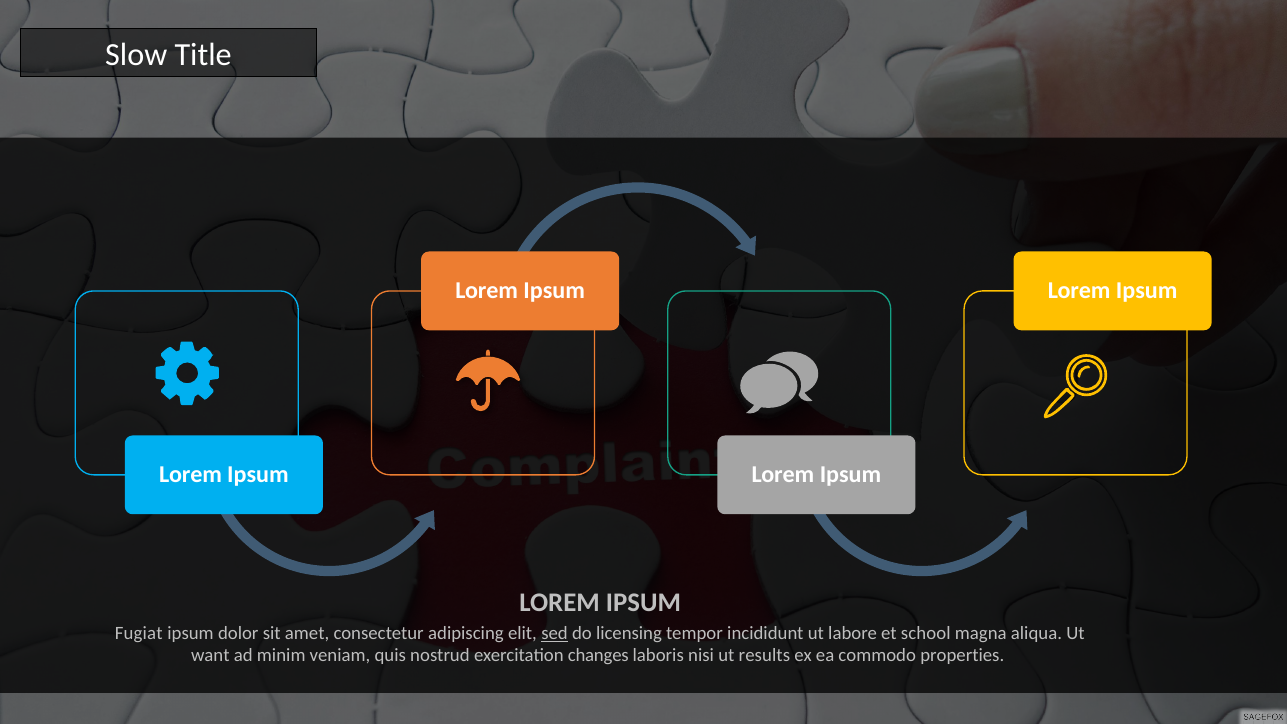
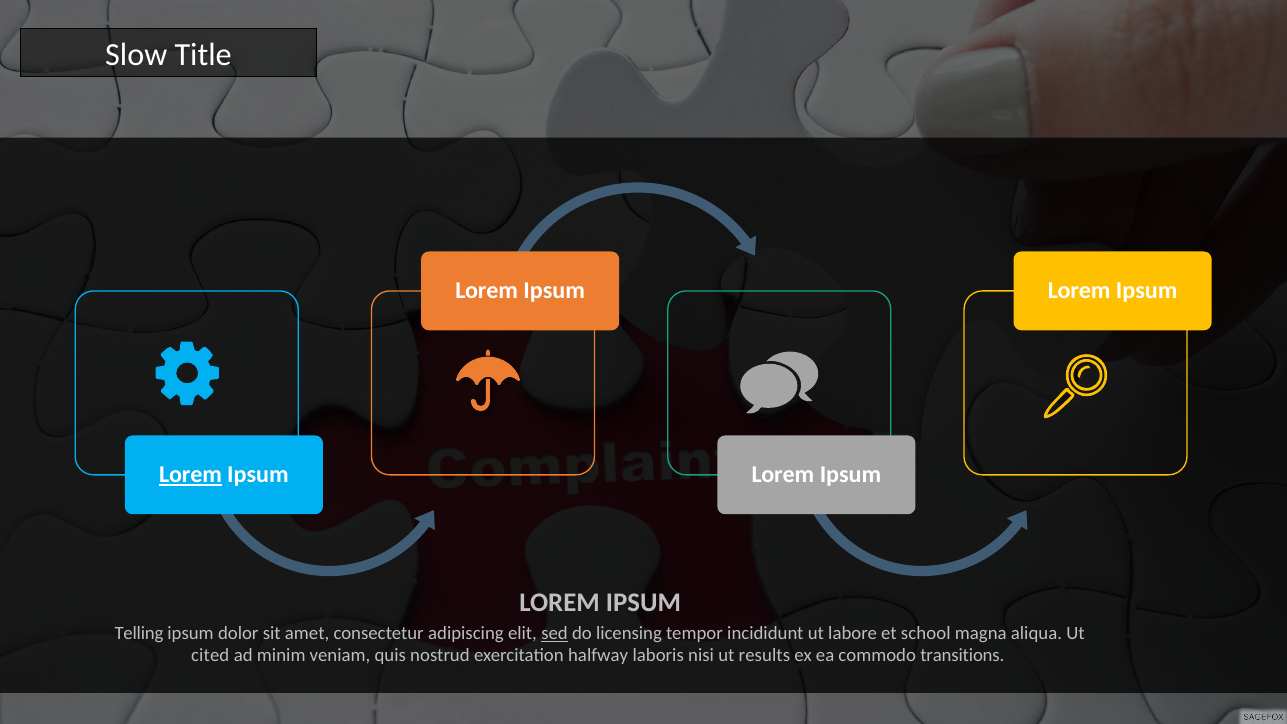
Lorem at (190, 475) underline: none -> present
Fugiat: Fugiat -> Telling
want: want -> cited
changes: changes -> halfway
properties: properties -> transitions
